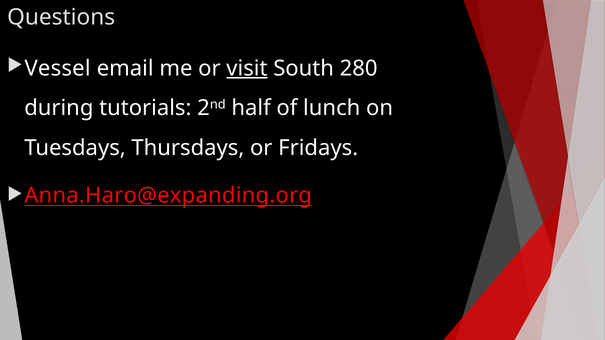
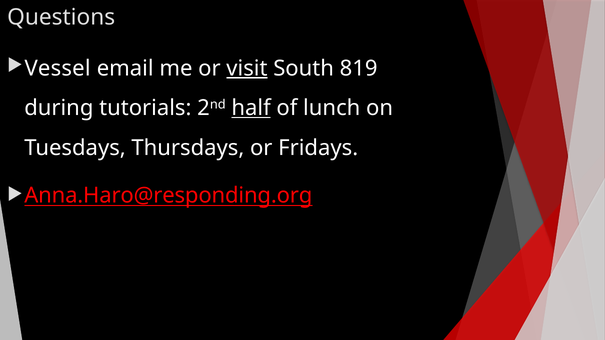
280: 280 -> 819
half underline: none -> present
Anna.Haro@expanding.org: Anna.Haro@expanding.org -> Anna.Haro@responding.org
